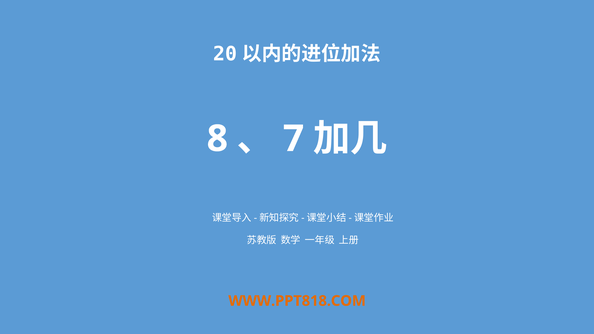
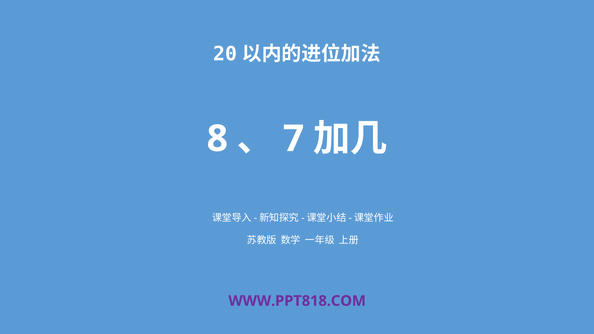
WWW.PPT818.COM colour: orange -> purple
